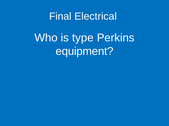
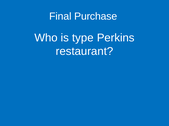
Electrical: Electrical -> Purchase
equipment: equipment -> restaurant
